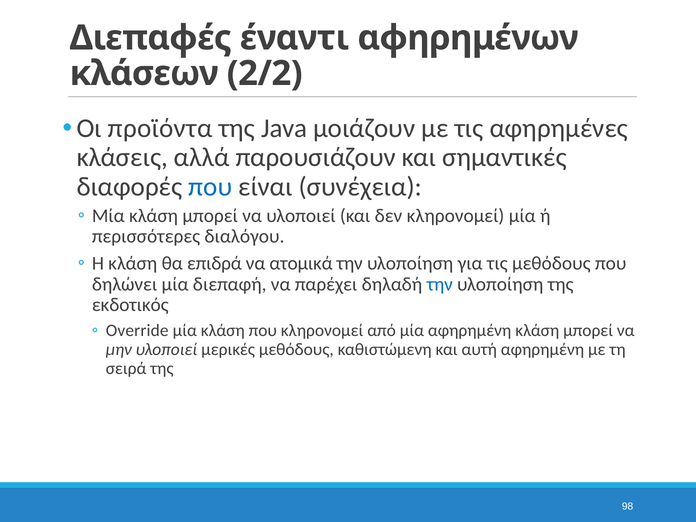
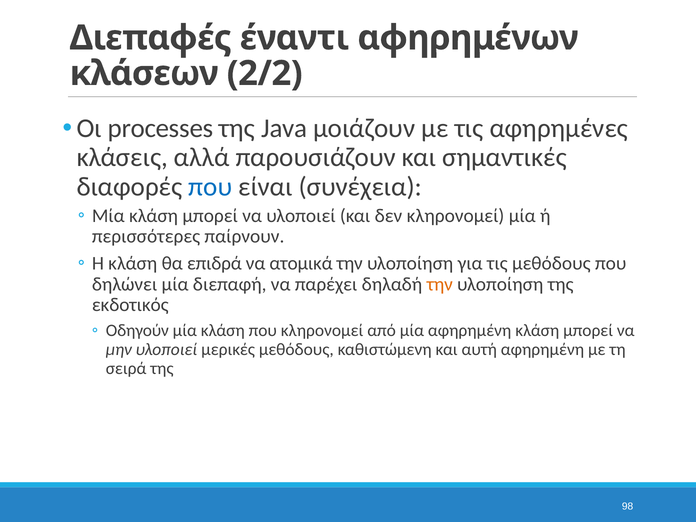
προϊόντα: προϊόντα -> processes
διαλόγου: διαλόγου -> παίρνουν
την at (440, 284) colour: blue -> orange
Override: Override -> Οδηγούν
